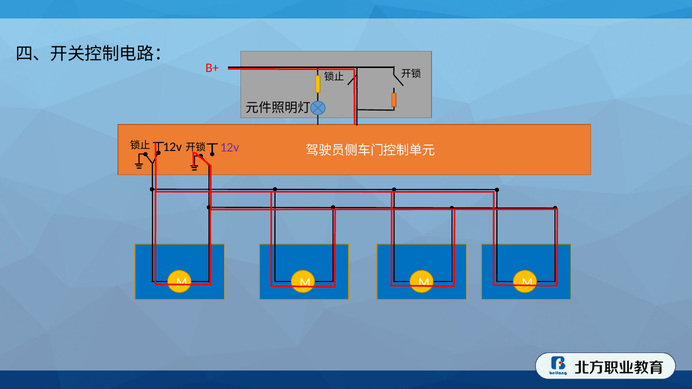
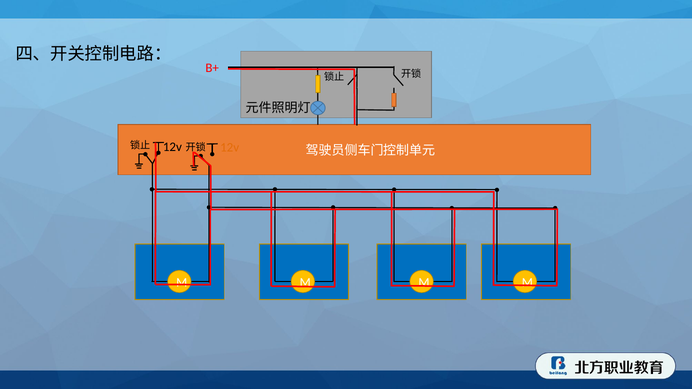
12v at (230, 148) colour: purple -> orange
